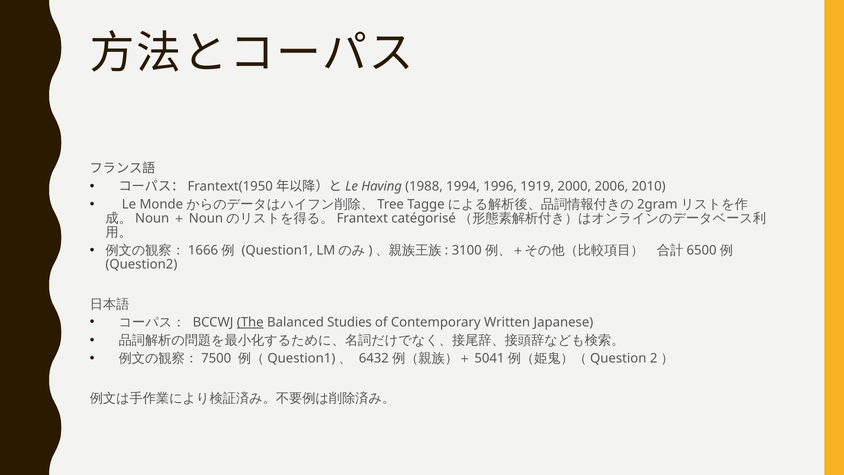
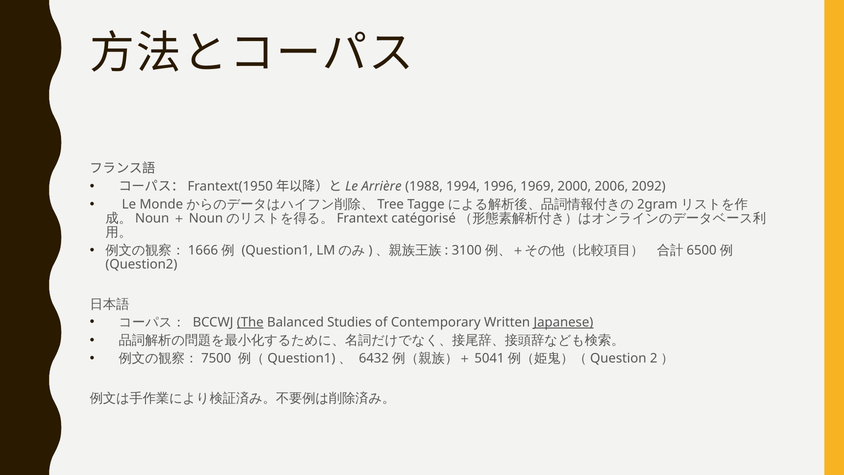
Having: Having -> Arrière
1919: 1919 -> 1969
2010: 2010 -> 2092
Japanese underline: none -> present
